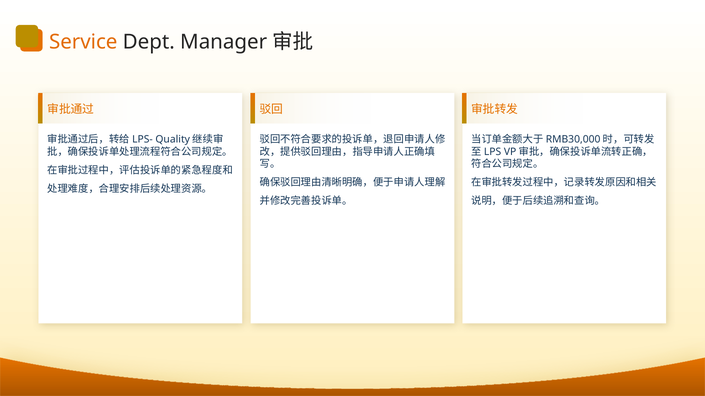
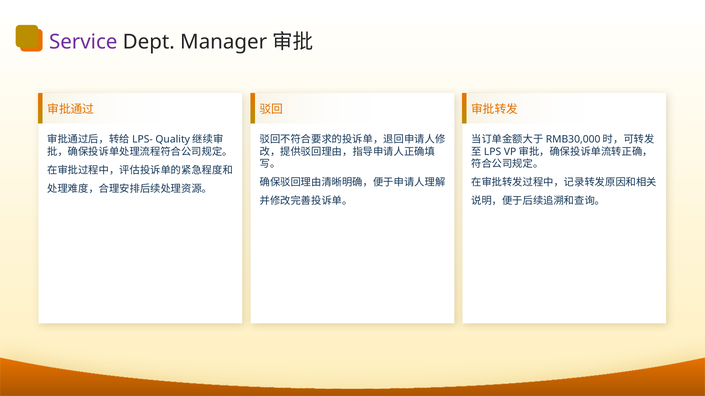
Service colour: orange -> purple
